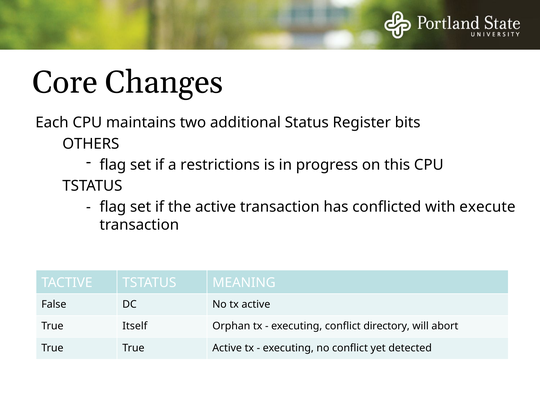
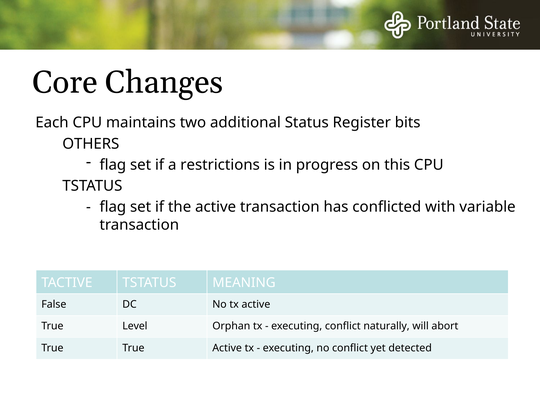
execute: execute -> variable
Itself: Itself -> Level
directory: directory -> naturally
